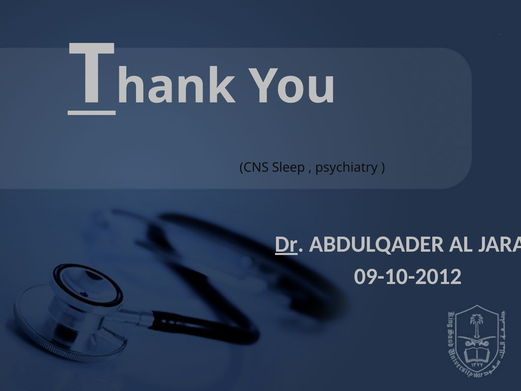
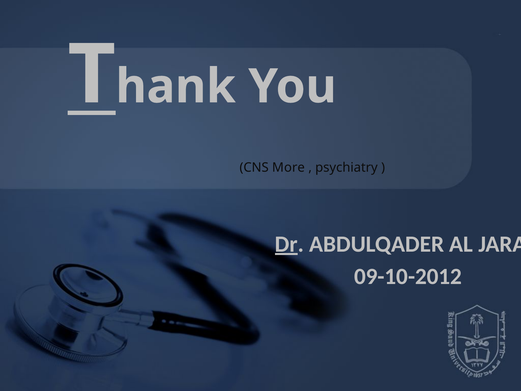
Sleep: Sleep -> More
